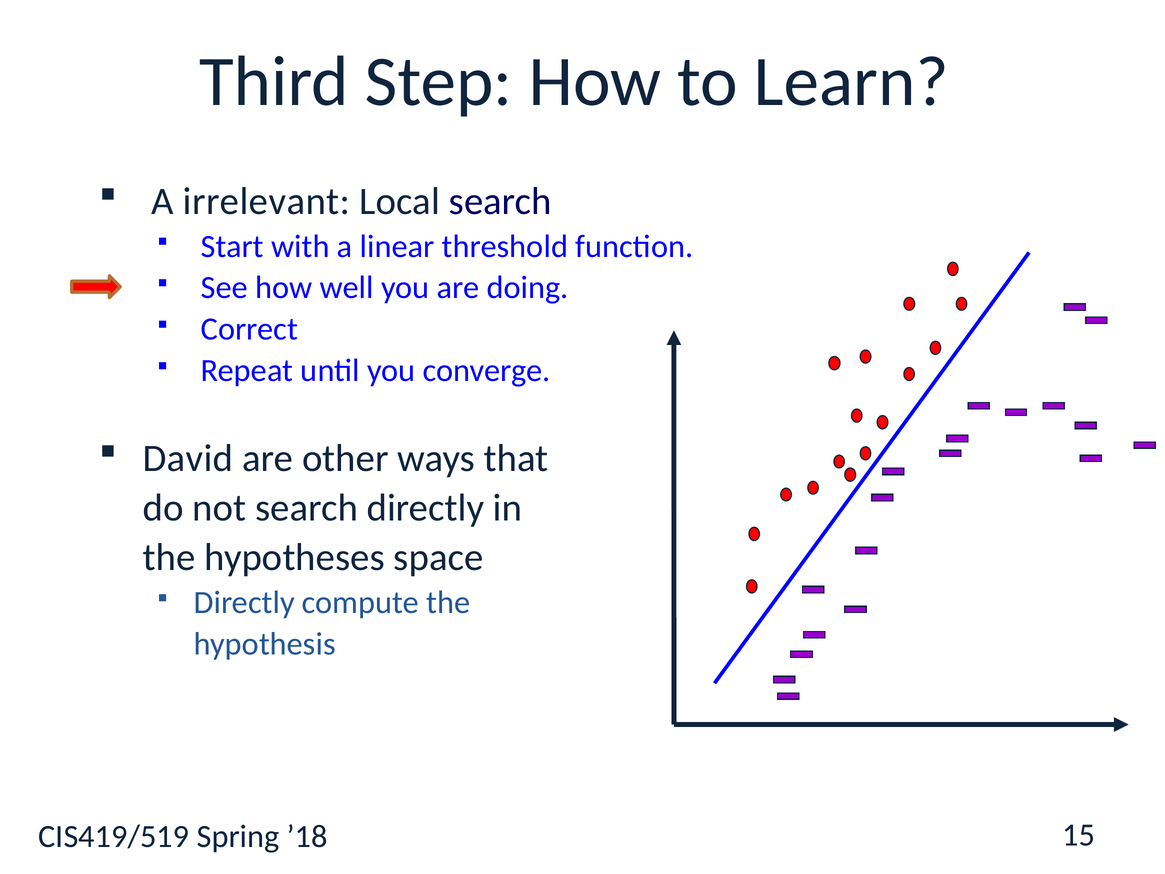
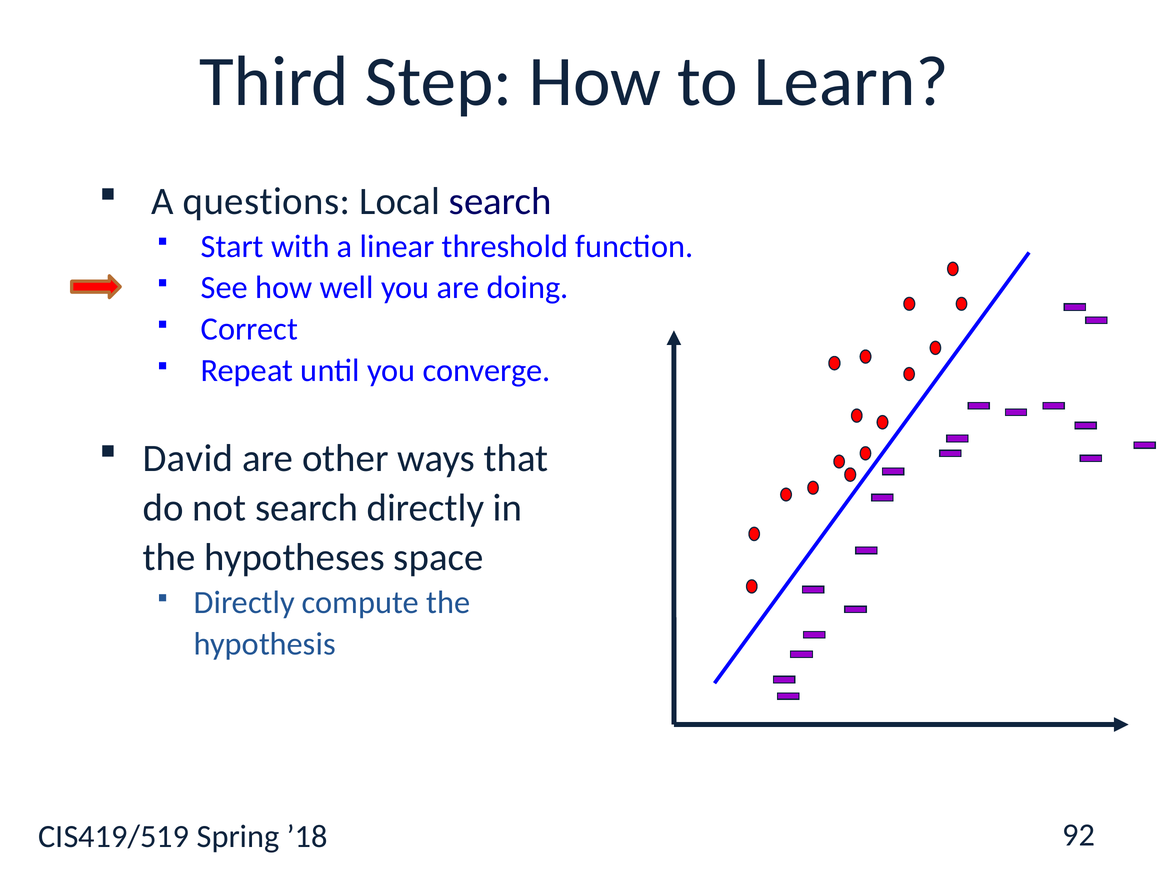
irrelevant: irrelevant -> questions
15: 15 -> 92
